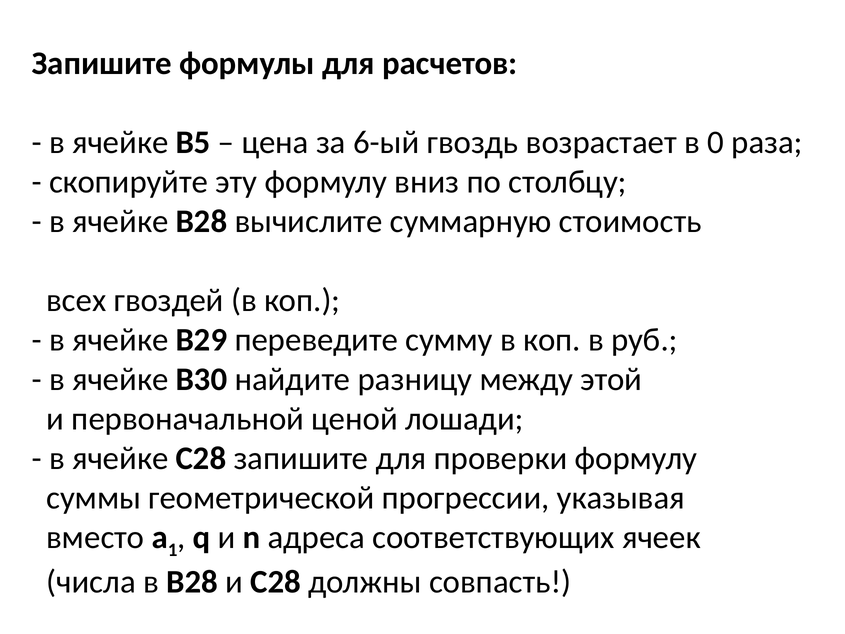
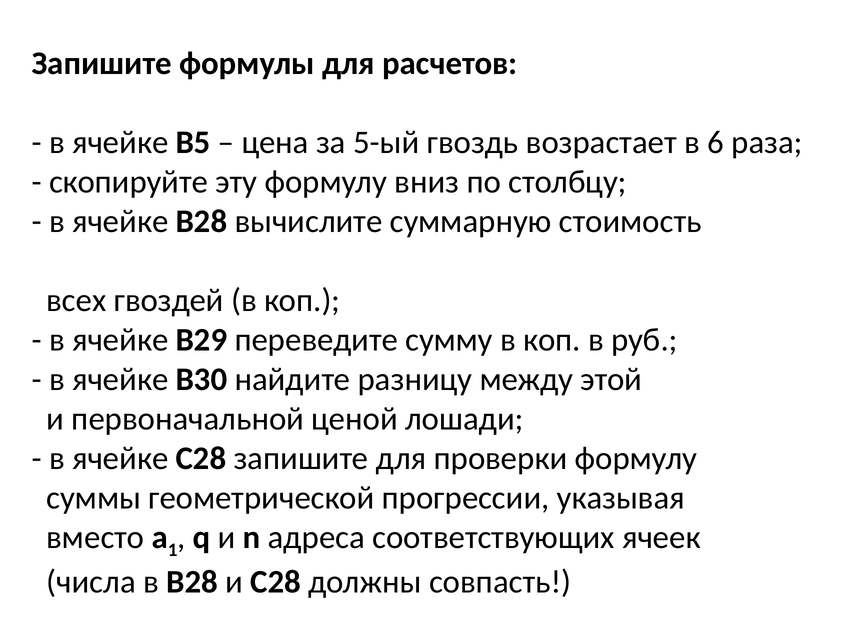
6-ый: 6-ый -> 5-ый
0: 0 -> 6
